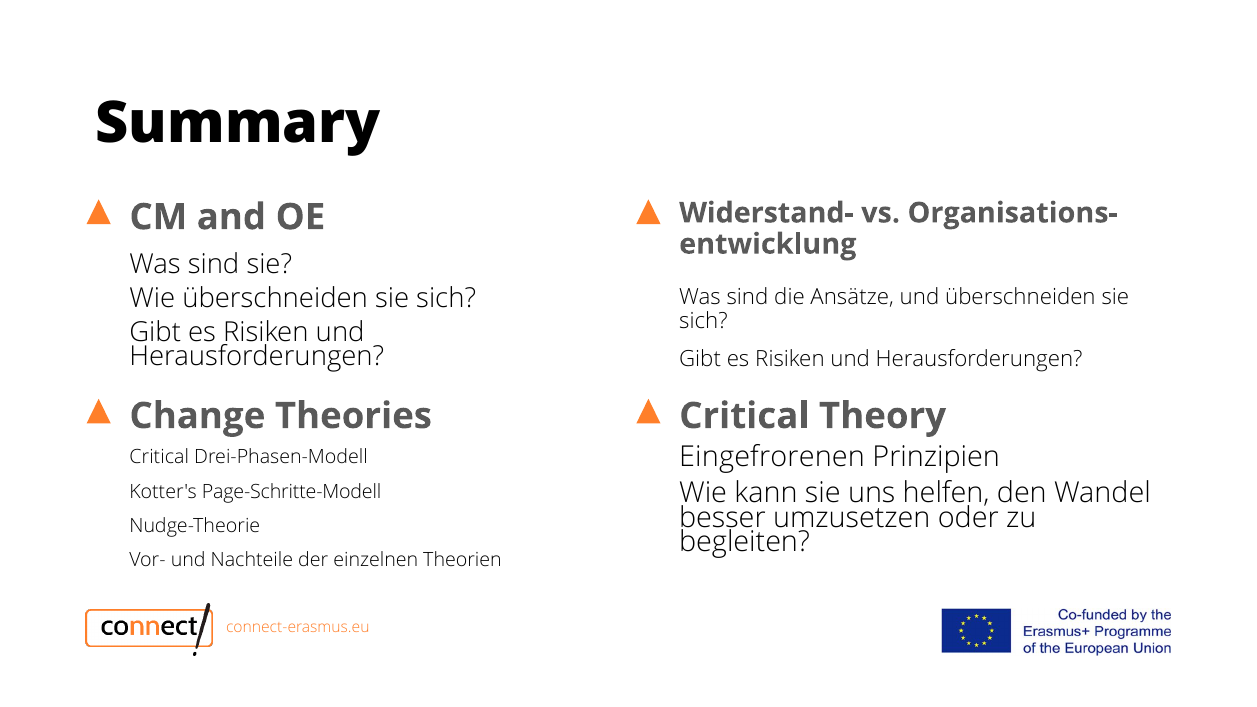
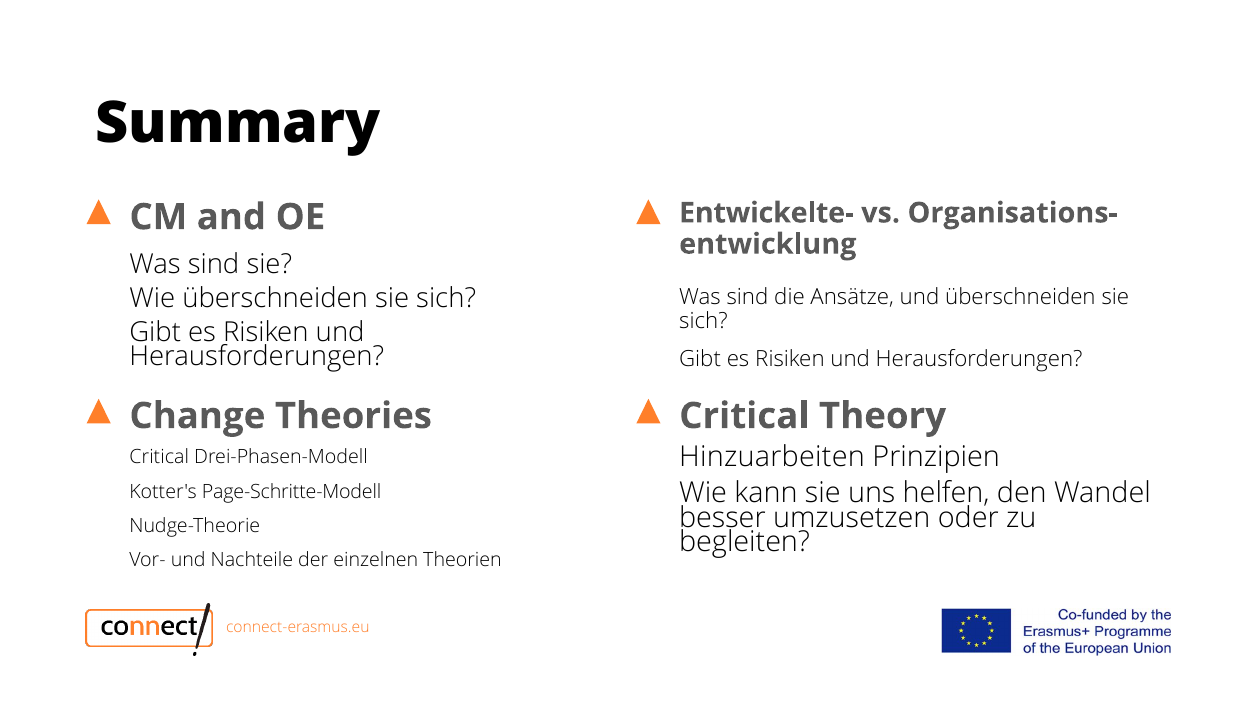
Widerstand-: Widerstand- -> Entwickelte-
Eingefrorenen: Eingefrorenen -> Hinzuarbeiten
